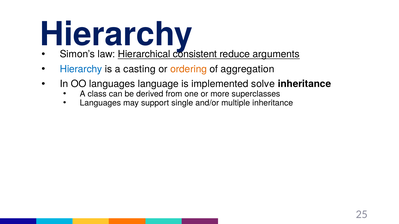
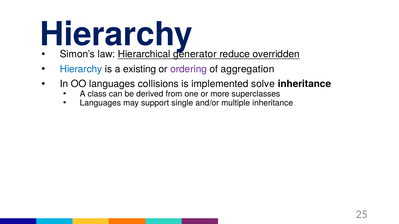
consistent: consistent -> generator
arguments: arguments -> overridden
casting: casting -> existing
ordering colour: orange -> purple
language: language -> collisions
